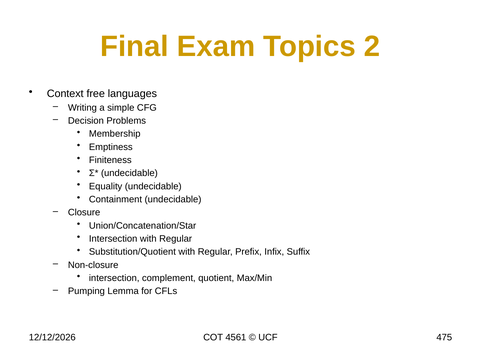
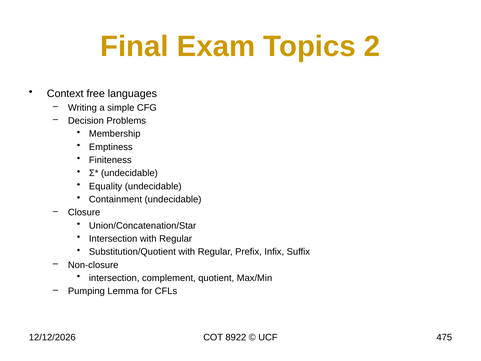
4561: 4561 -> 8922
